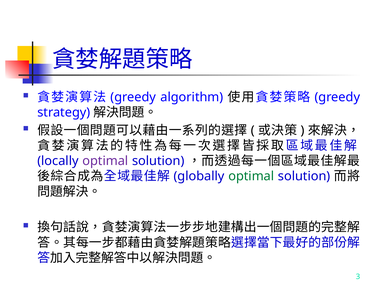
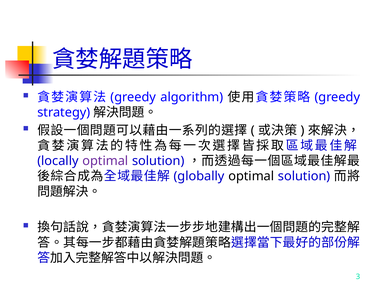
optimal at (251, 176) colour: green -> black
